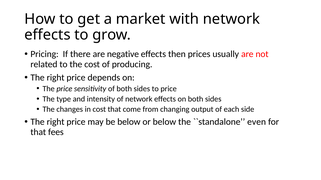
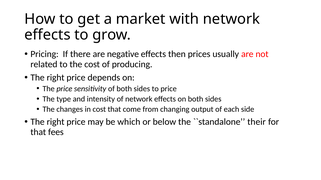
be below: below -> which
even: even -> their
